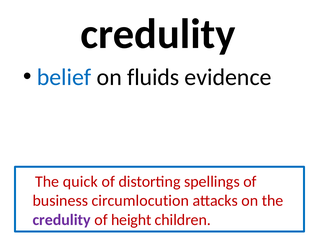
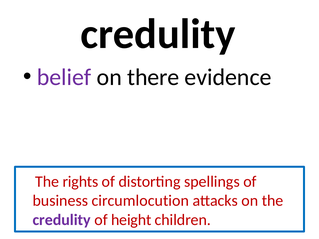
belief colour: blue -> purple
fluids: fluids -> there
quick: quick -> rights
